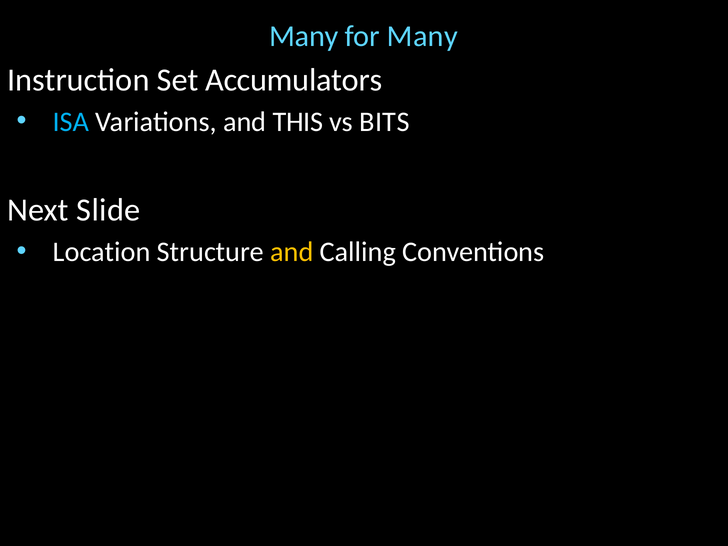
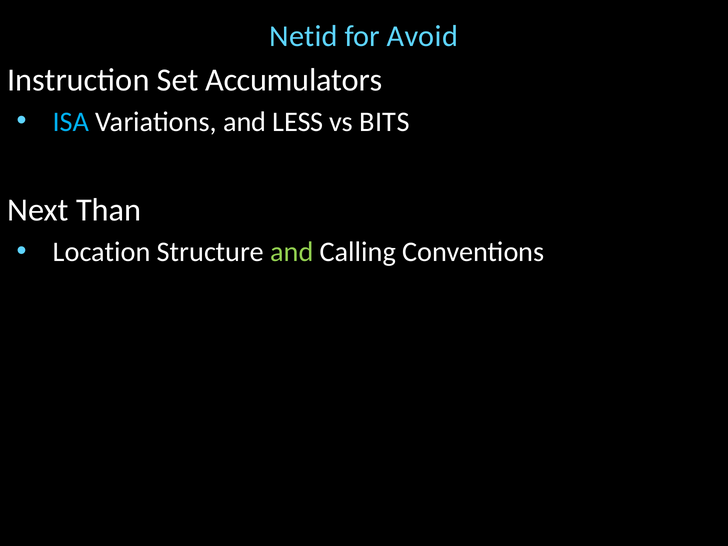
Many at (304, 36): Many -> Netid
for Many: Many -> Avoid
THIS: THIS -> LESS
Slide: Slide -> Than
and at (292, 252) colour: yellow -> light green
